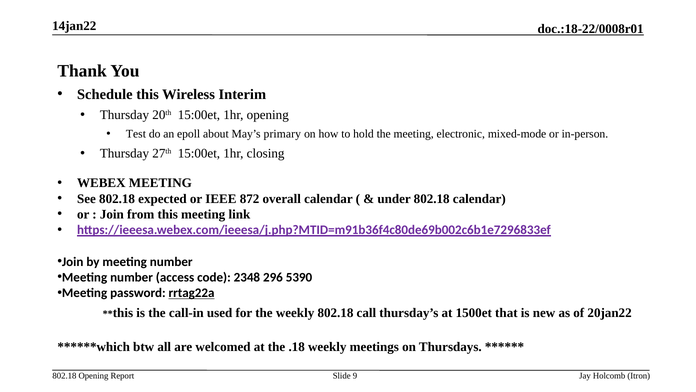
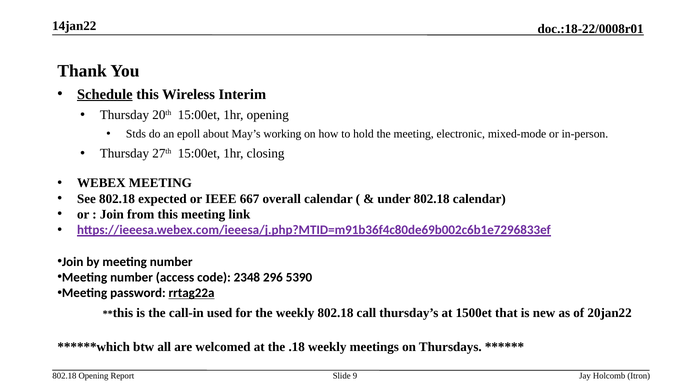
Schedule underline: none -> present
Test: Test -> Stds
primary: primary -> working
872: 872 -> 667
